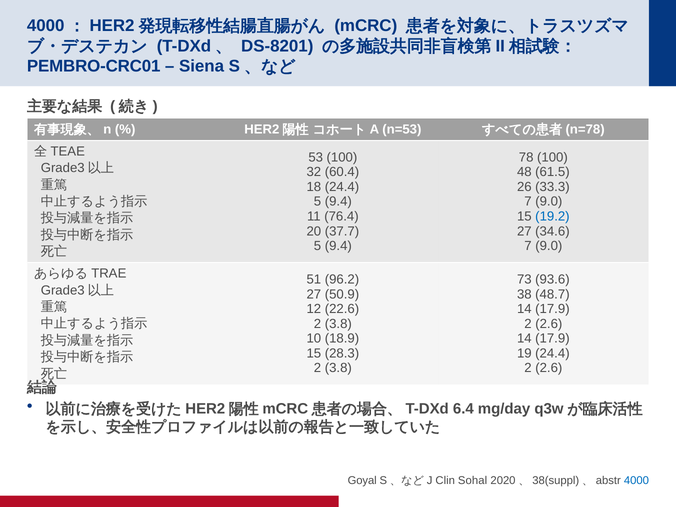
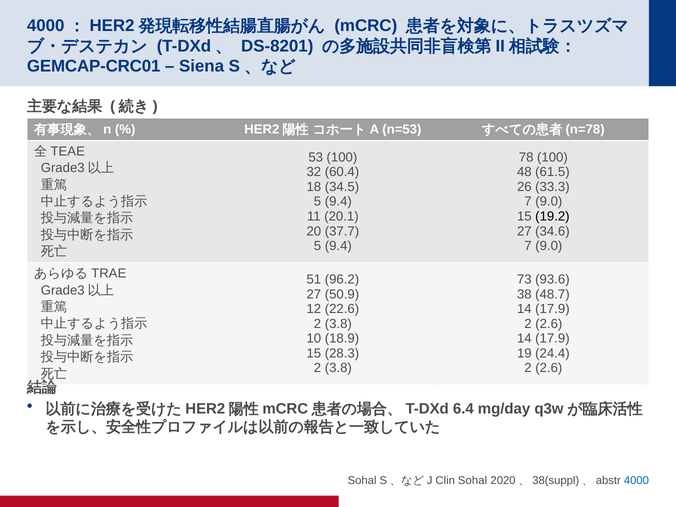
PEMBRO-CRC01: PEMBRO-CRC01 -> GEMCAP-CRC01
18 24.4: 24.4 -> 34.5
76.4: 76.4 -> 20.1
19.2 colour: blue -> black
Goyal at (362, 481): Goyal -> Sohal
